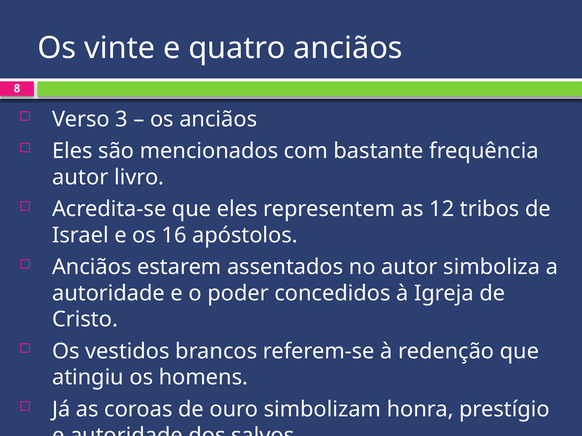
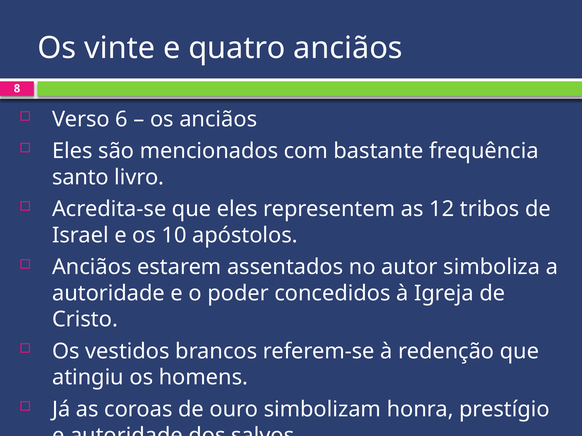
3: 3 -> 6
autor at (80, 177): autor -> santo
16: 16 -> 10
